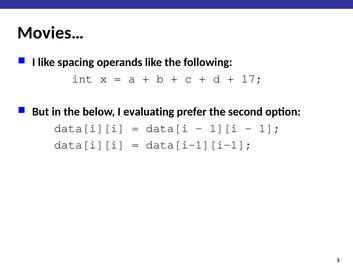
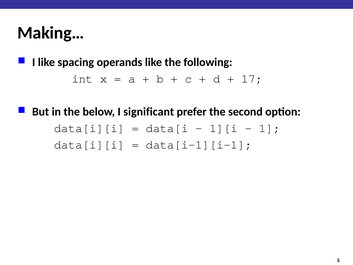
Movies…: Movies… -> Making…
evaluating: evaluating -> significant
